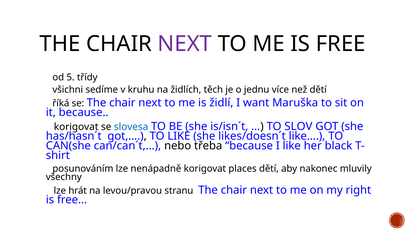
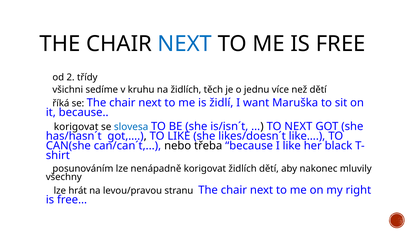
NEXT at (185, 44) colour: purple -> blue
5: 5 -> 2
TO SLOV: SLOV -> NEXT
korigovat places: places -> židlích
